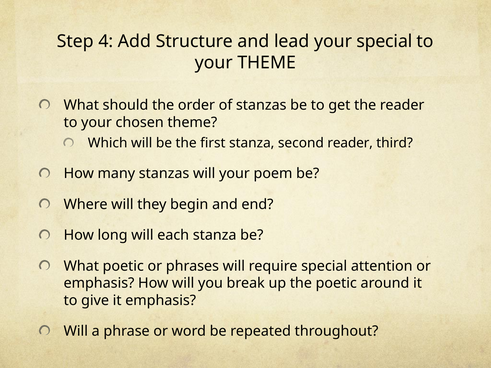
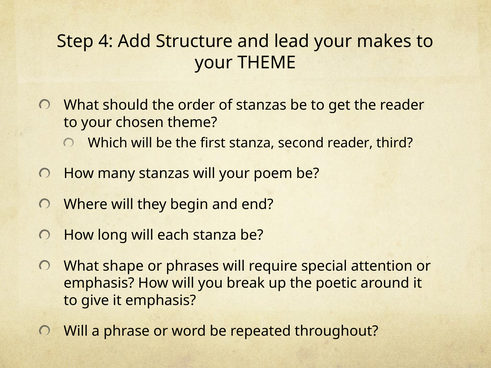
your special: special -> makes
What poetic: poetic -> shape
